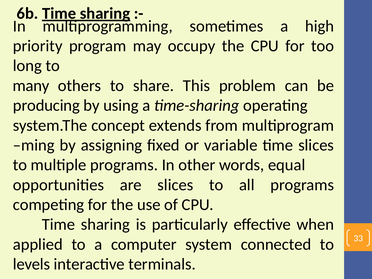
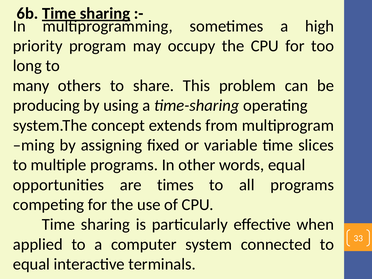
are slices: slices -> times
levels at (32, 264): levels -> equal
